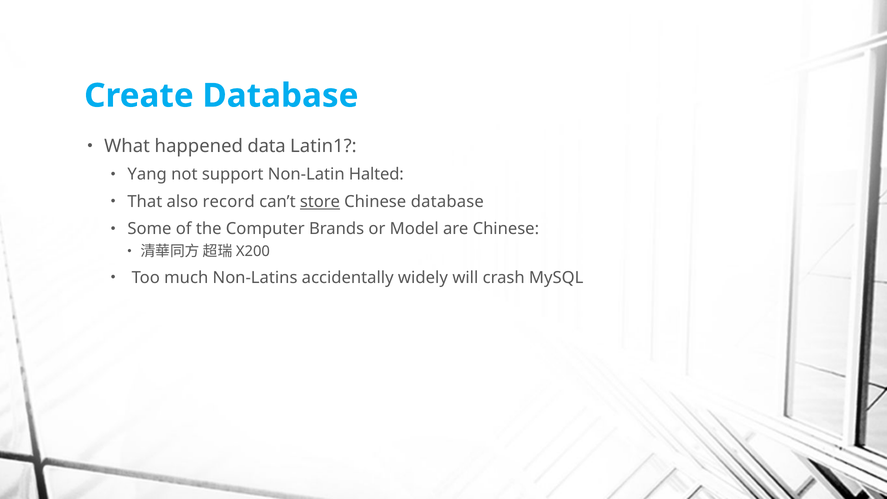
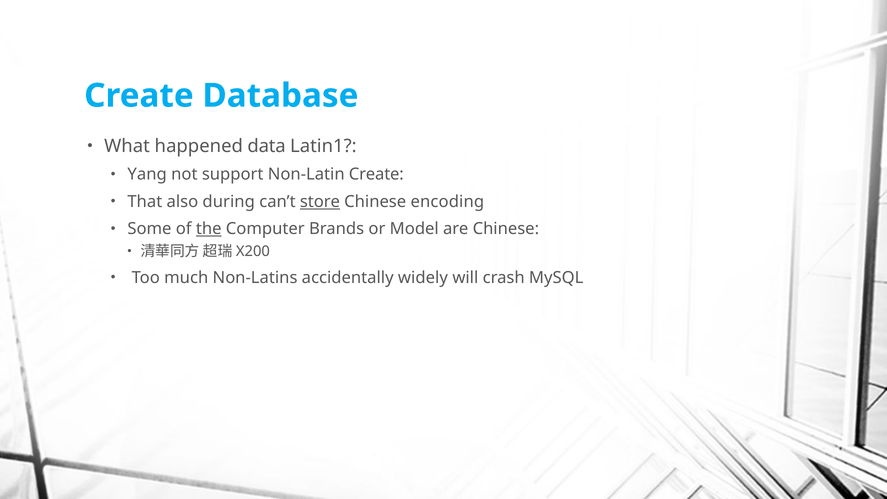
Non-Latin Halted: Halted -> Create
record: record -> during
Chinese database: database -> encoding
the underline: none -> present
